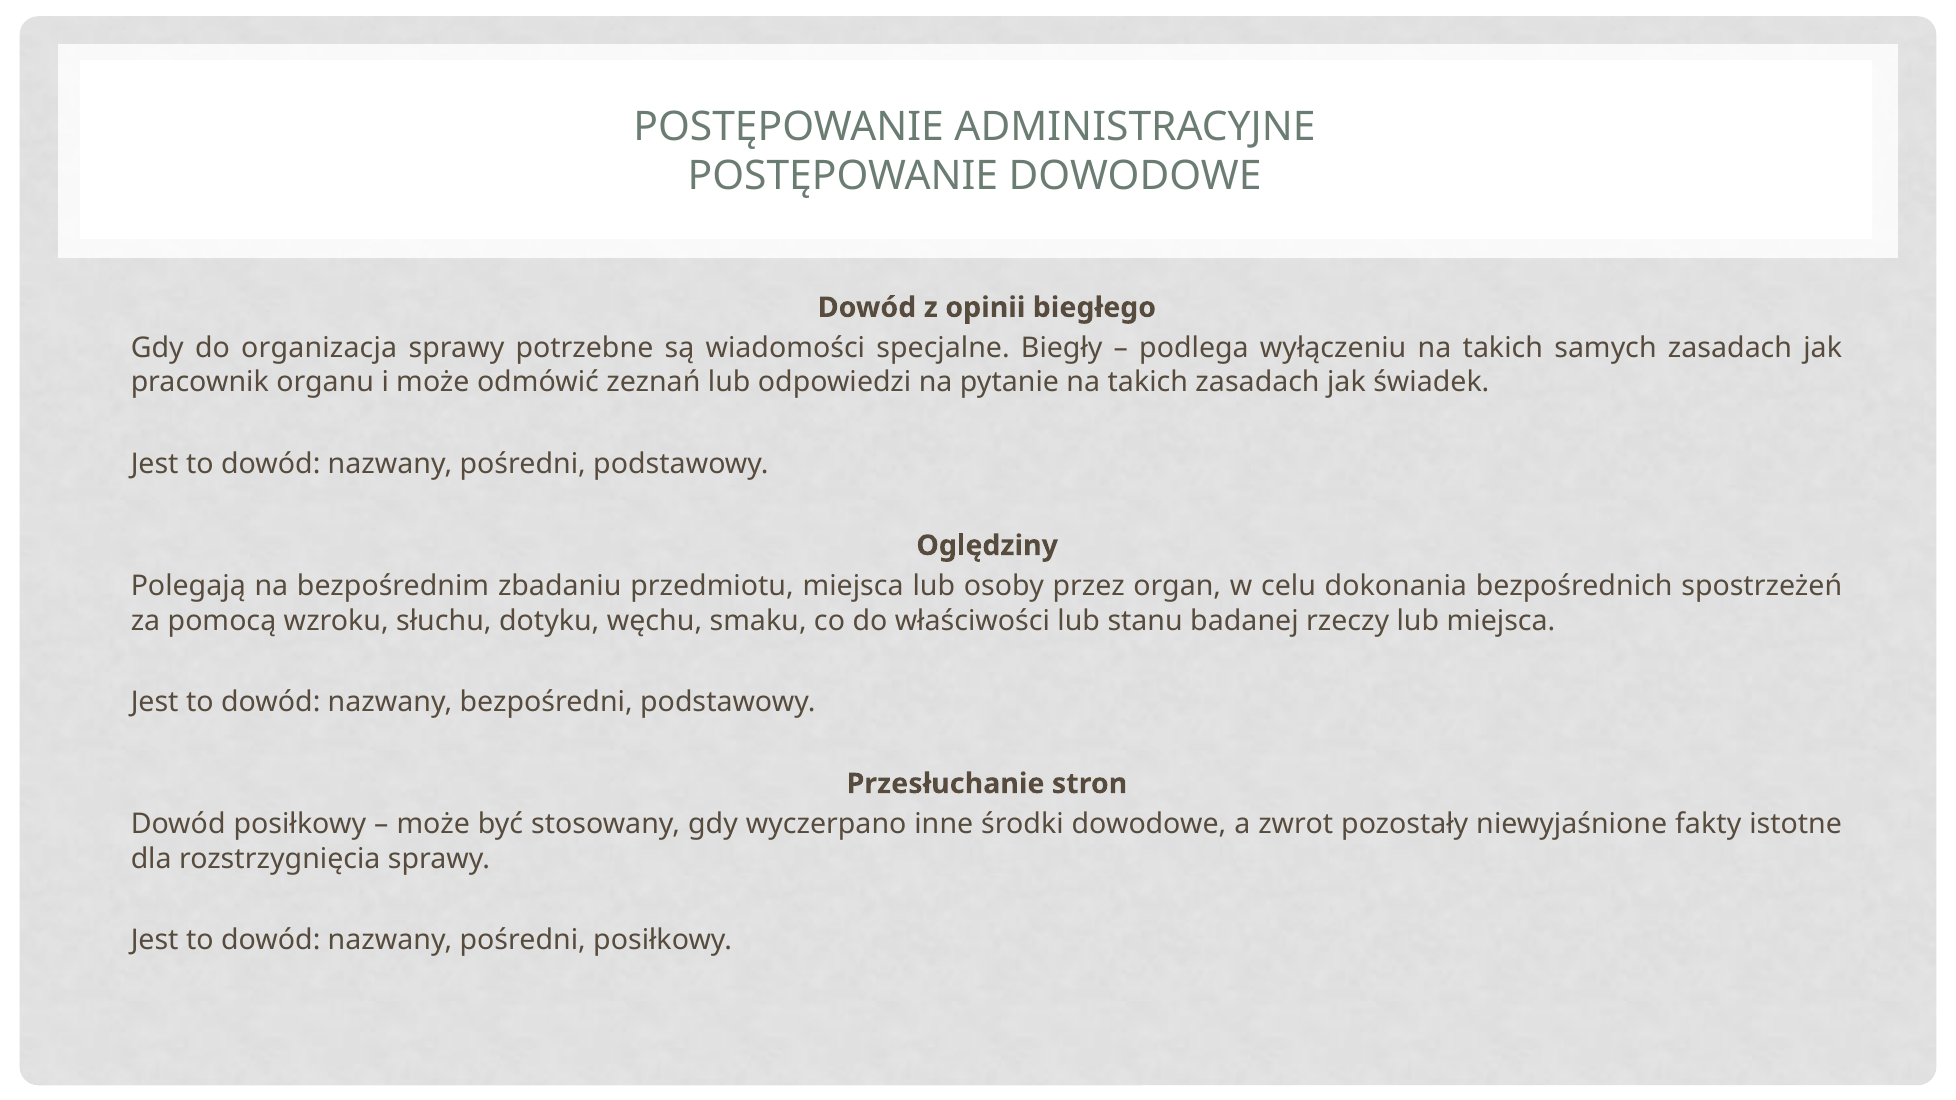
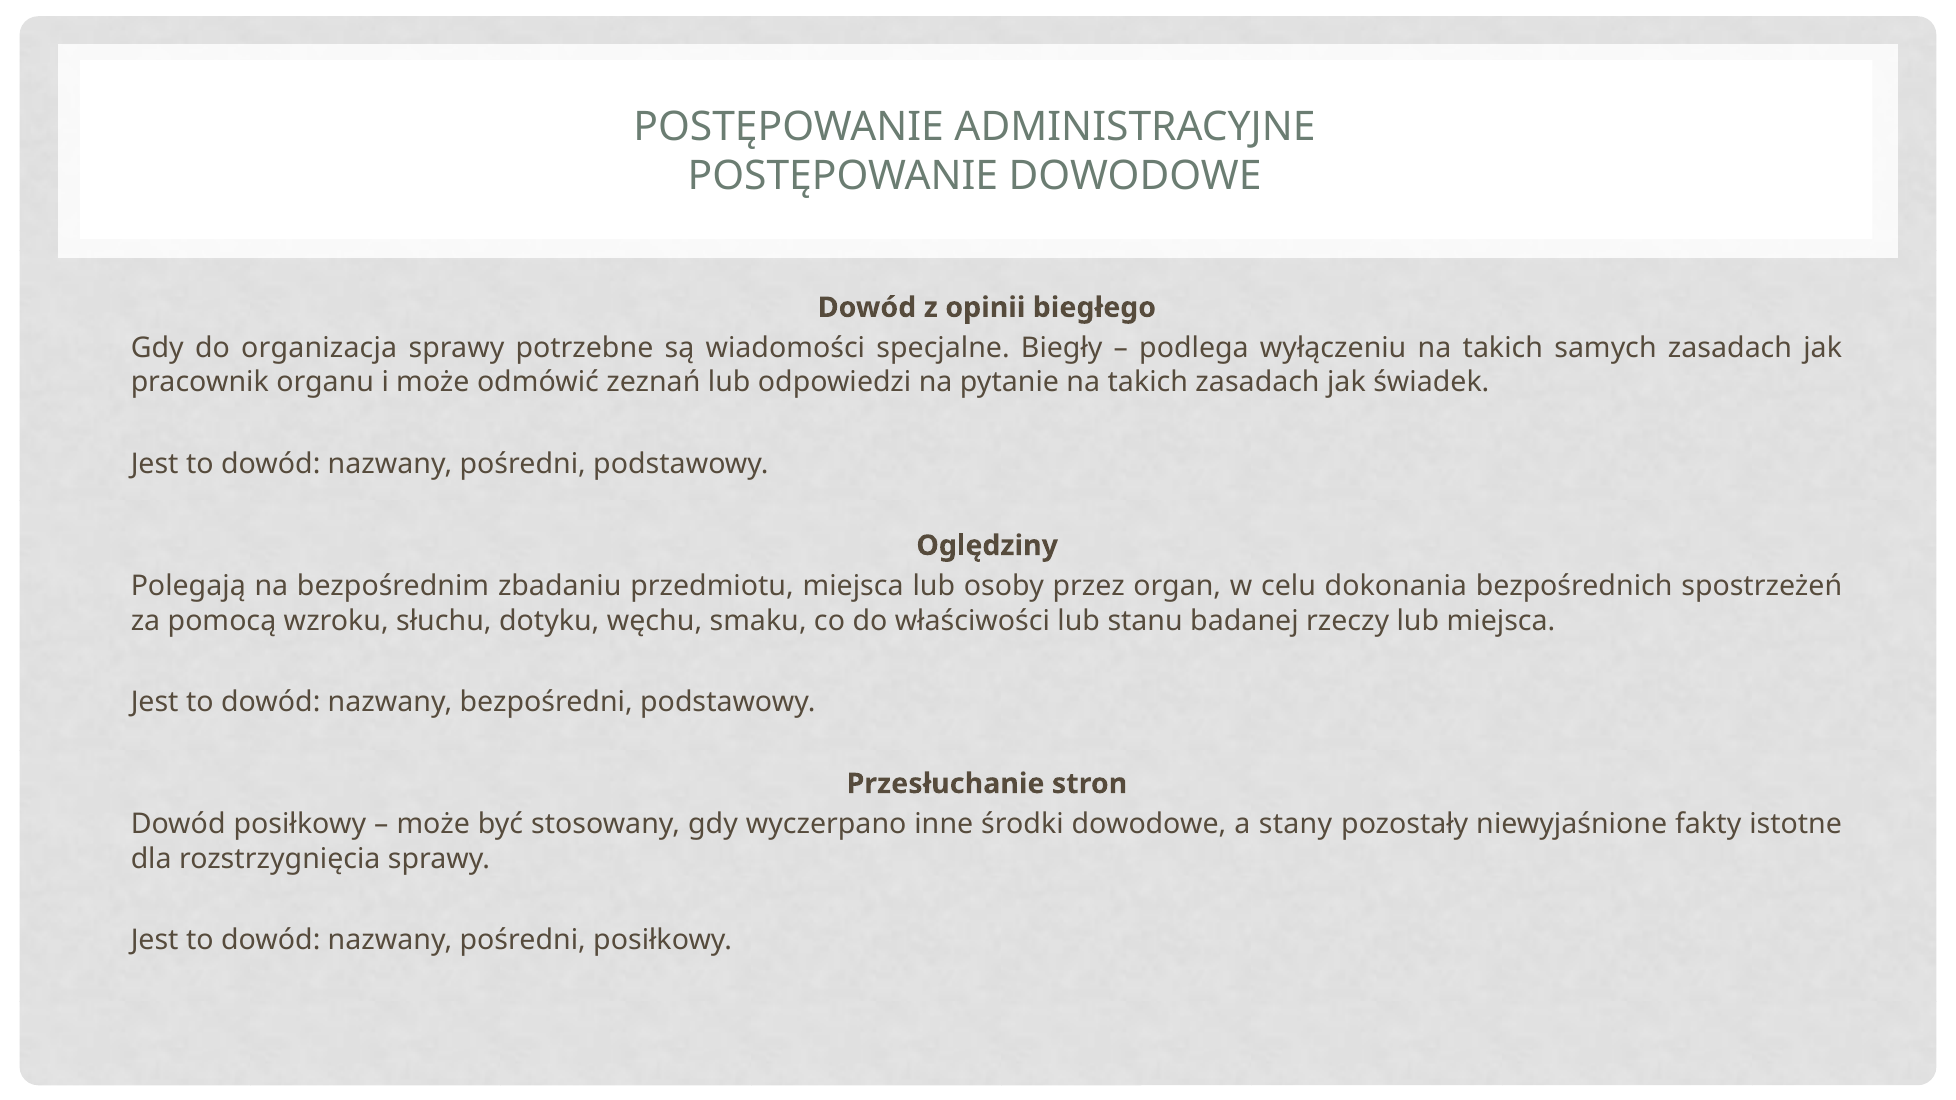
zwrot: zwrot -> stany
